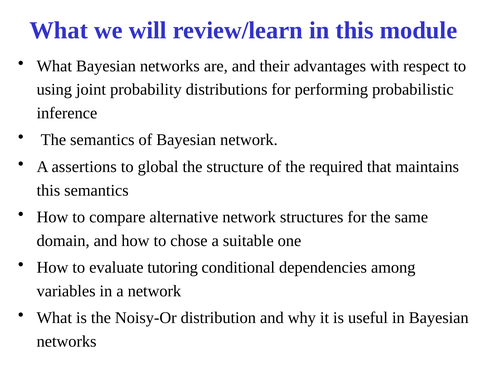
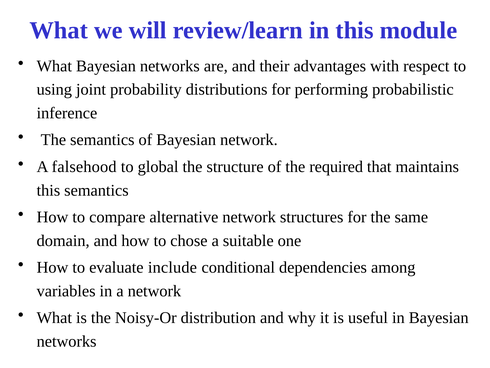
assertions: assertions -> falsehood
tutoring: tutoring -> include
